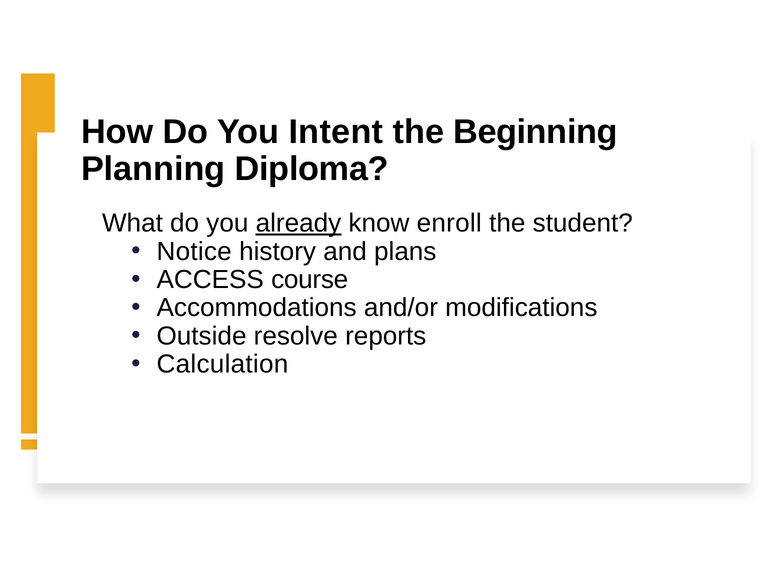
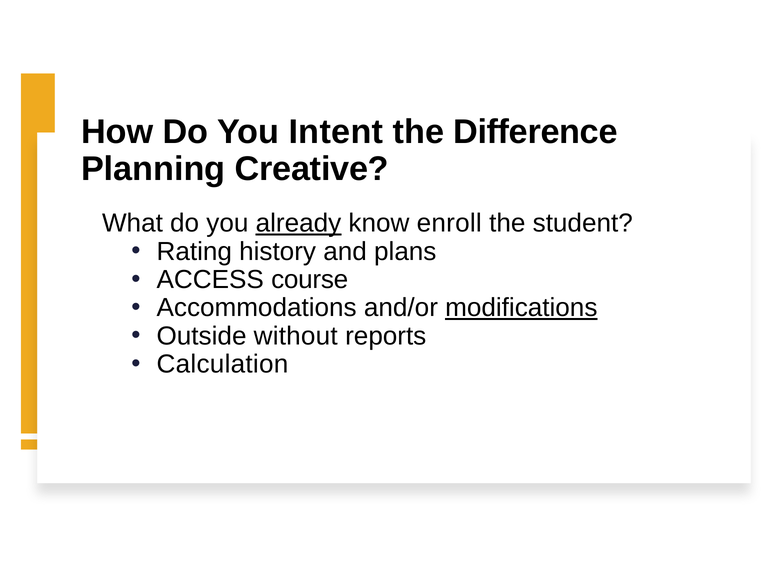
Beginning: Beginning -> Difference
Diploma: Diploma -> Creative
Notice: Notice -> Rating
modifications underline: none -> present
resolve: resolve -> without
